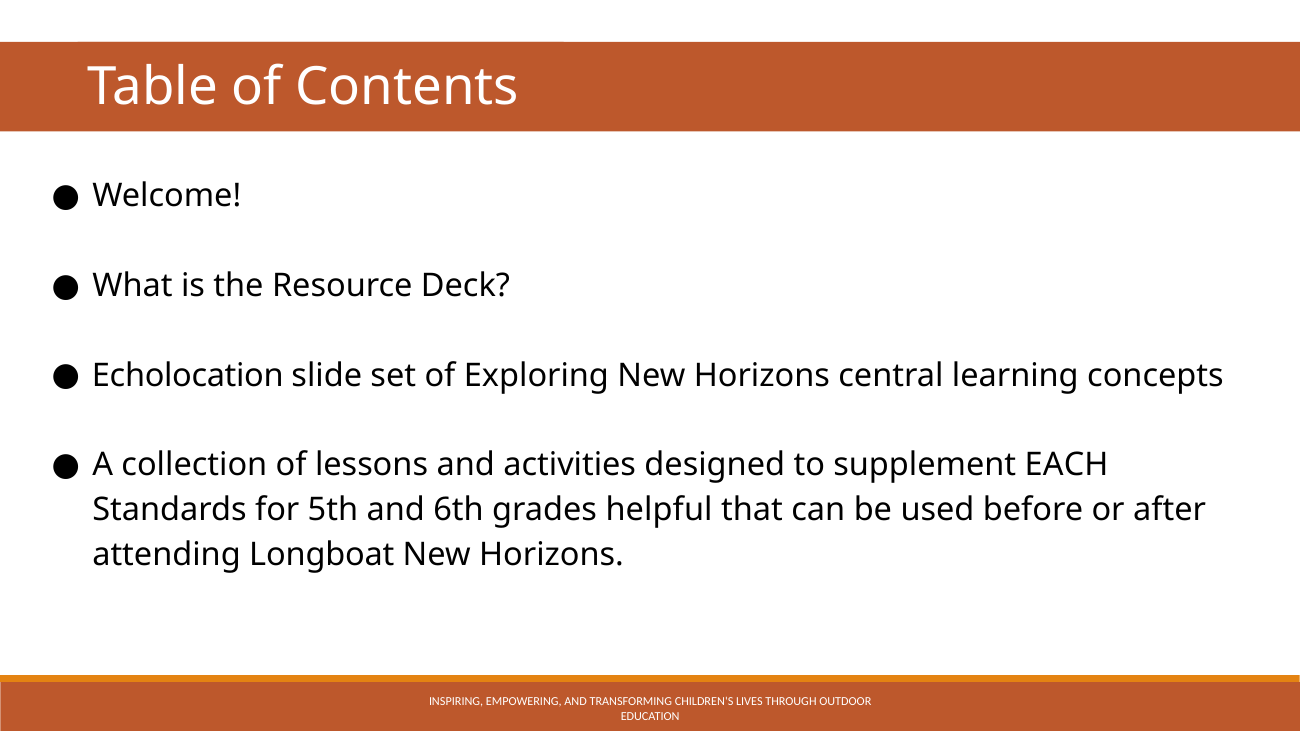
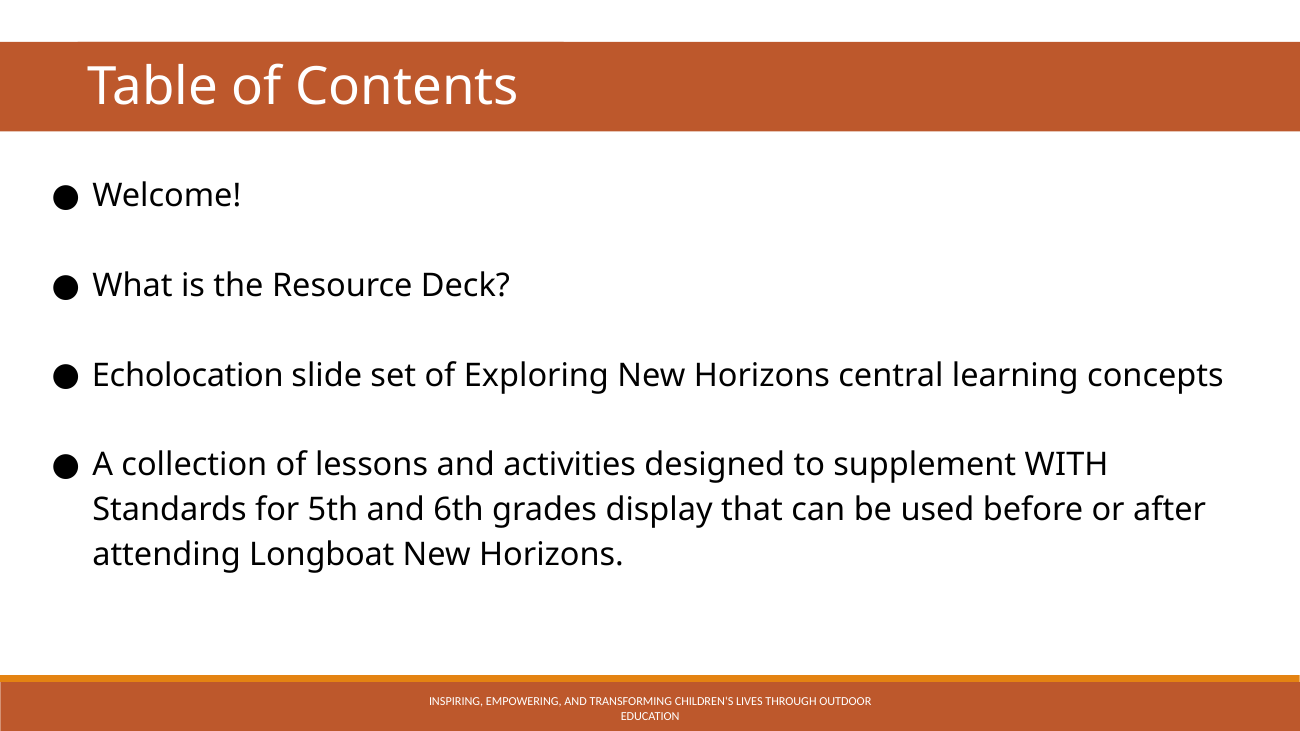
EACH: EACH -> WITH
helpful: helpful -> display
